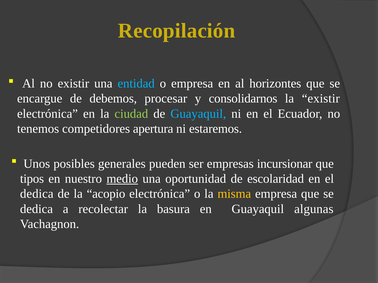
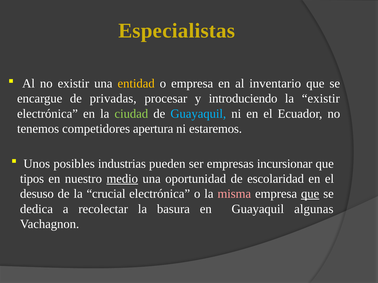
Recopilación: Recopilación -> Especialistas
entidad colour: light blue -> yellow
horizontes: horizontes -> inventario
debemos: debemos -> privadas
consolidarnos: consolidarnos -> introduciendo
generales: generales -> industrias
dedica at (37, 194): dedica -> desuso
acopio: acopio -> crucial
misma colour: yellow -> pink
que at (310, 194) underline: none -> present
